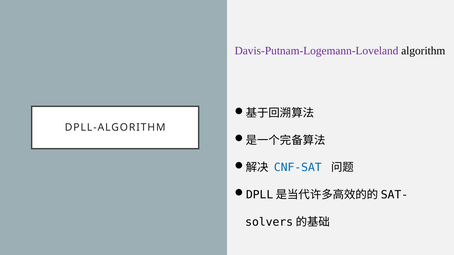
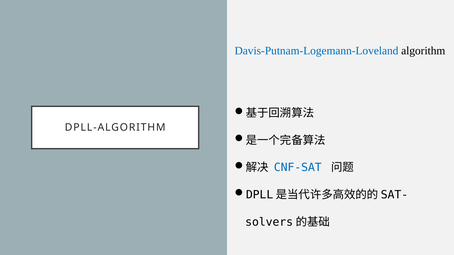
Davis-Putnam-Logemann-Loveland colour: purple -> blue
